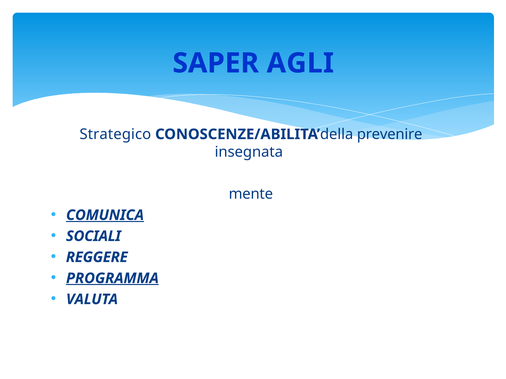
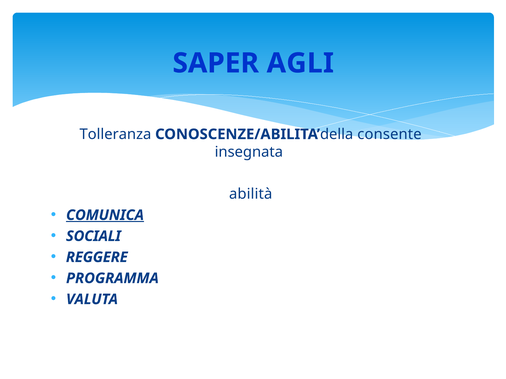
Strategico: Strategico -> Tolleranza
prevenire: prevenire -> consente
mente: mente -> abilità
PROGRAMMA underline: present -> none
